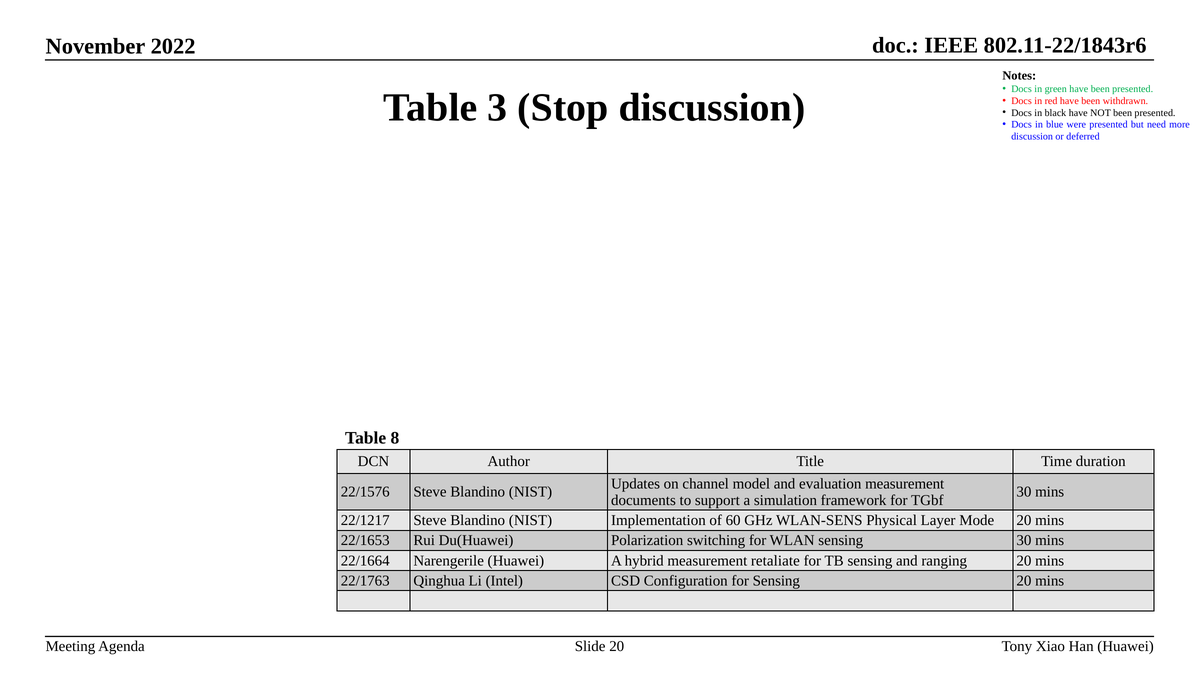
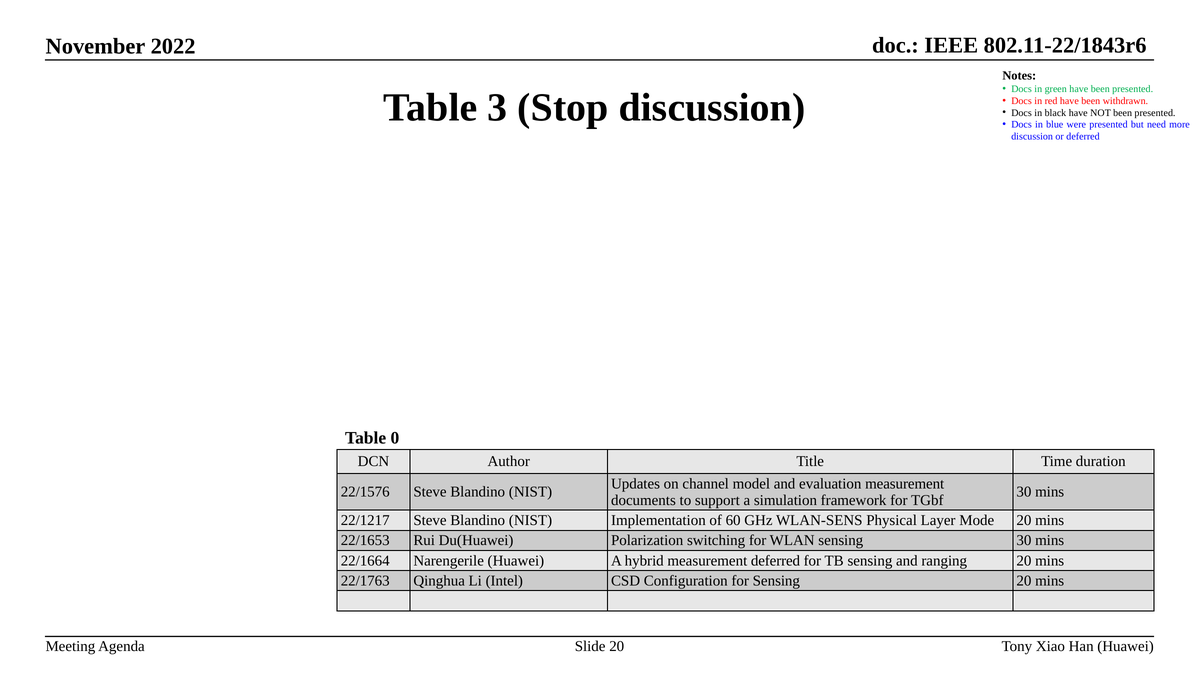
8: 8 -> 0
measurement retaliate: retaliate -> deferred
